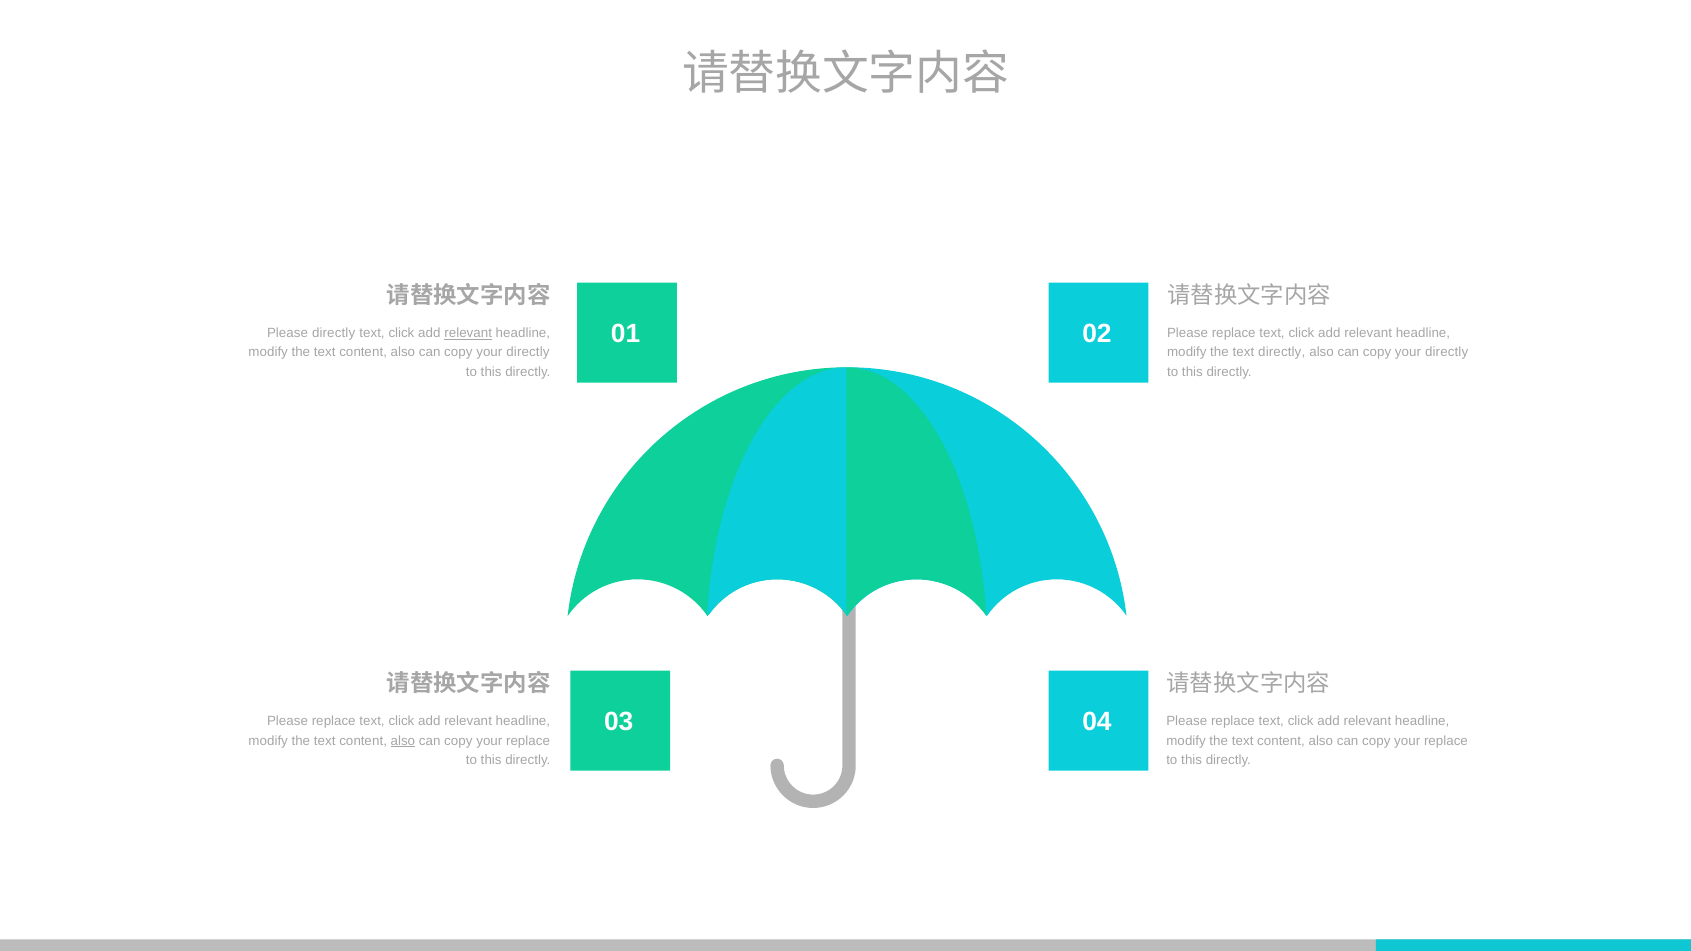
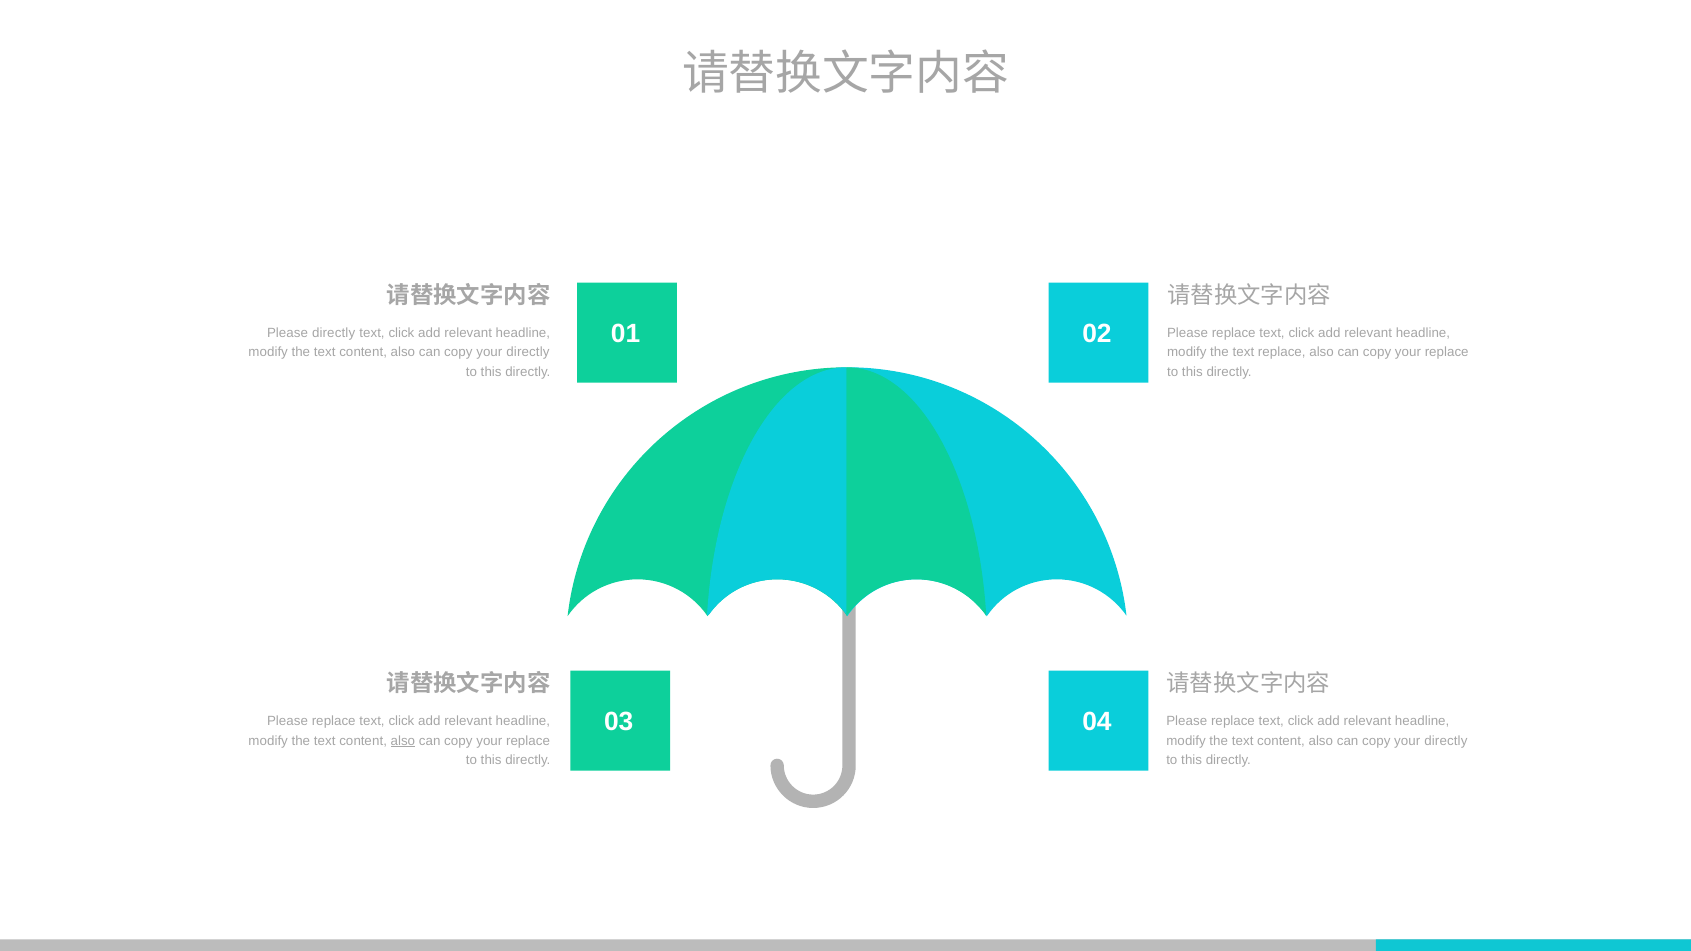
relevant at (468, 333) underline: present -> none
text directly: directly -> replace
directly at (1447, 353): directly -> replace
replace at (1446, 741): replace -> directly
